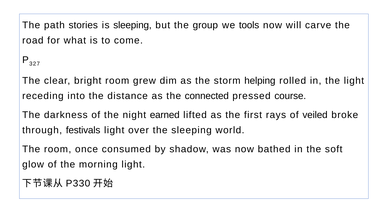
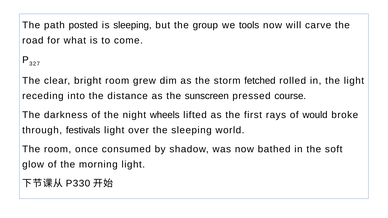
stories: stories -> posted
helping: helping -> fetched
connected: connected -> sunscreen
earned: earned -> wheels
veiled: veiled -> would
